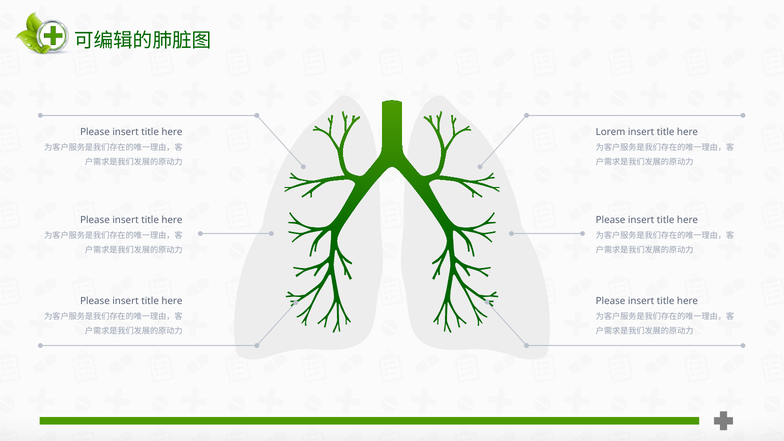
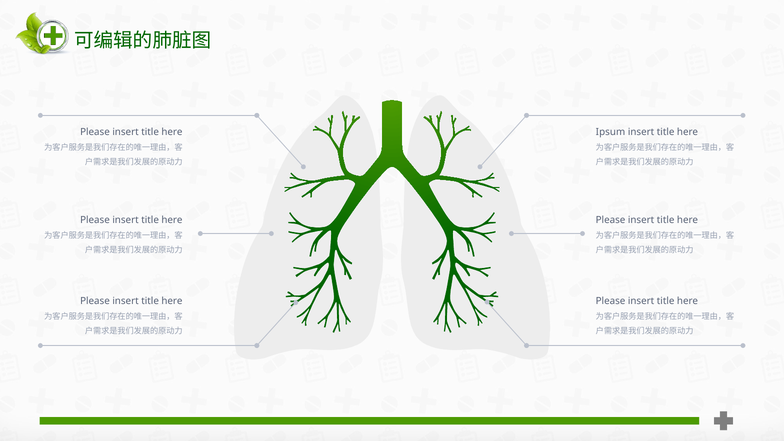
Lorem: Lorem -> Ipsum
